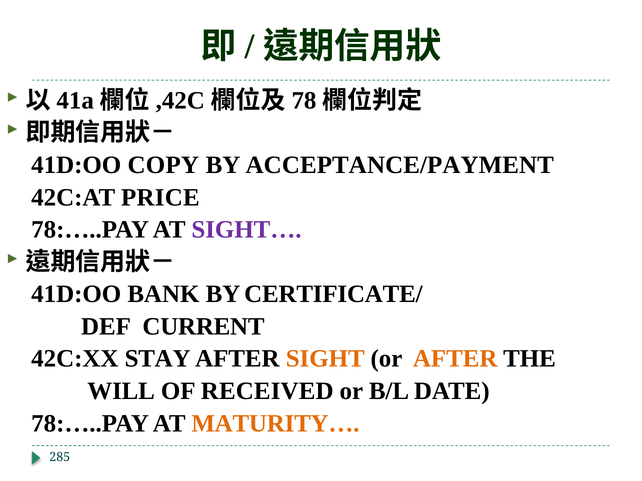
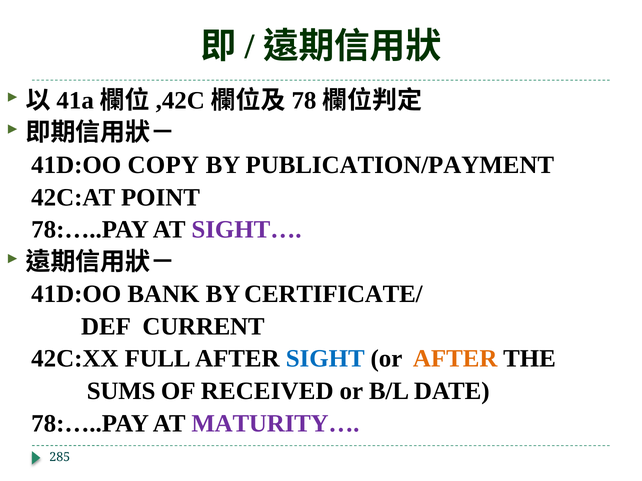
ACCEPTANCE/PAYMENT: ACCEPTANCE/PAYMENT -> PUBLICATION/PAYMENT
PRICE: PRICE -> POINT
STAY: STAY -> FULL
SIGHT colour: orange -> blue
WILL: WILL -> SUMS
MATURITY… colour: orange -> purple
